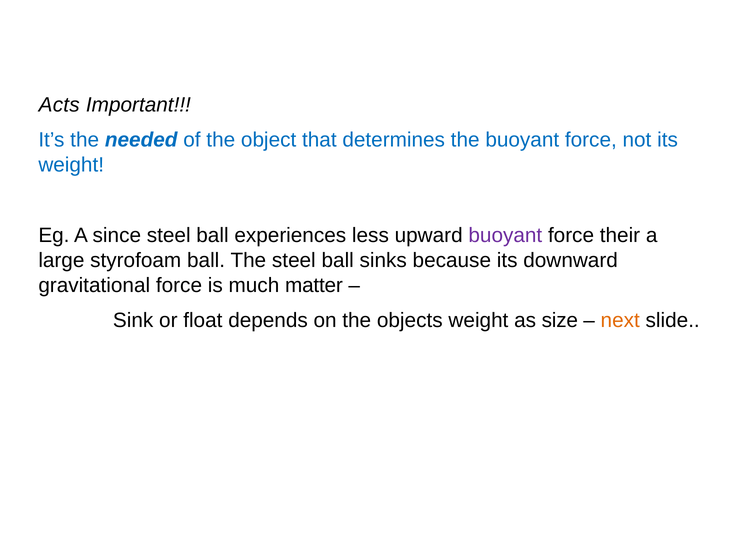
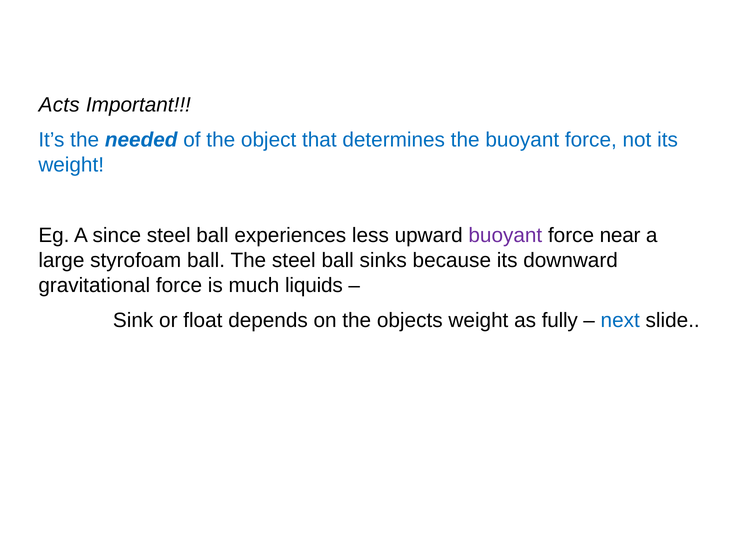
their: their -> near
matter: matter -> liquids
size: size -> fully
next colour: orange -> blue
